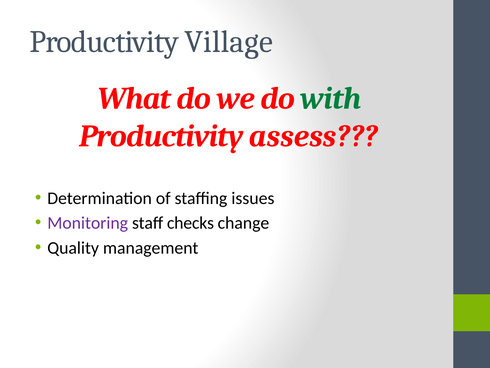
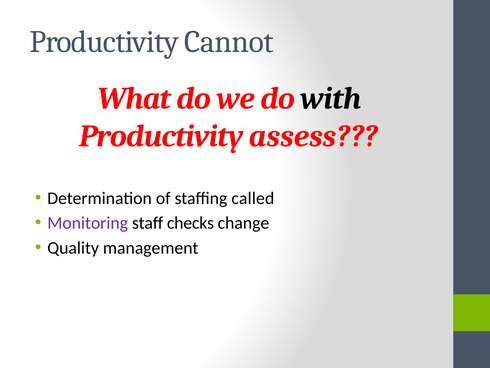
Village: Village -> Cannot
with colour: green -> black
issues: issues -> called
